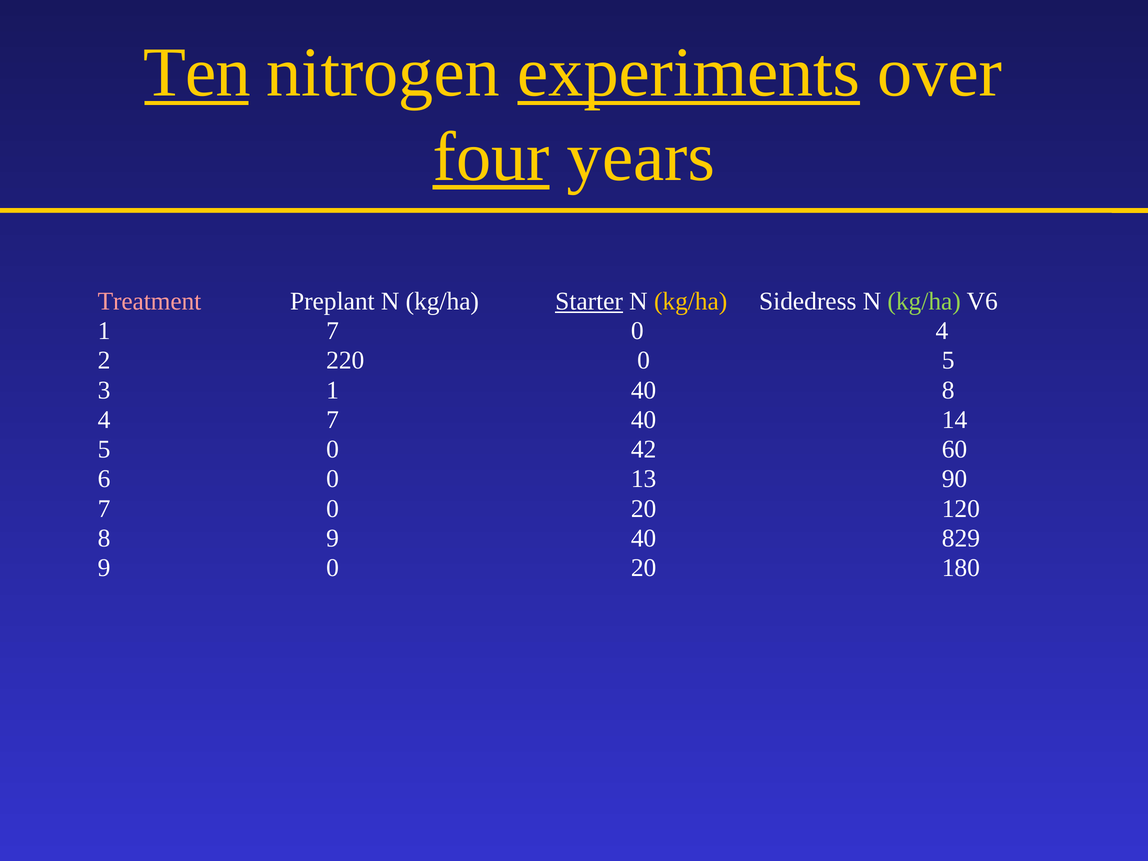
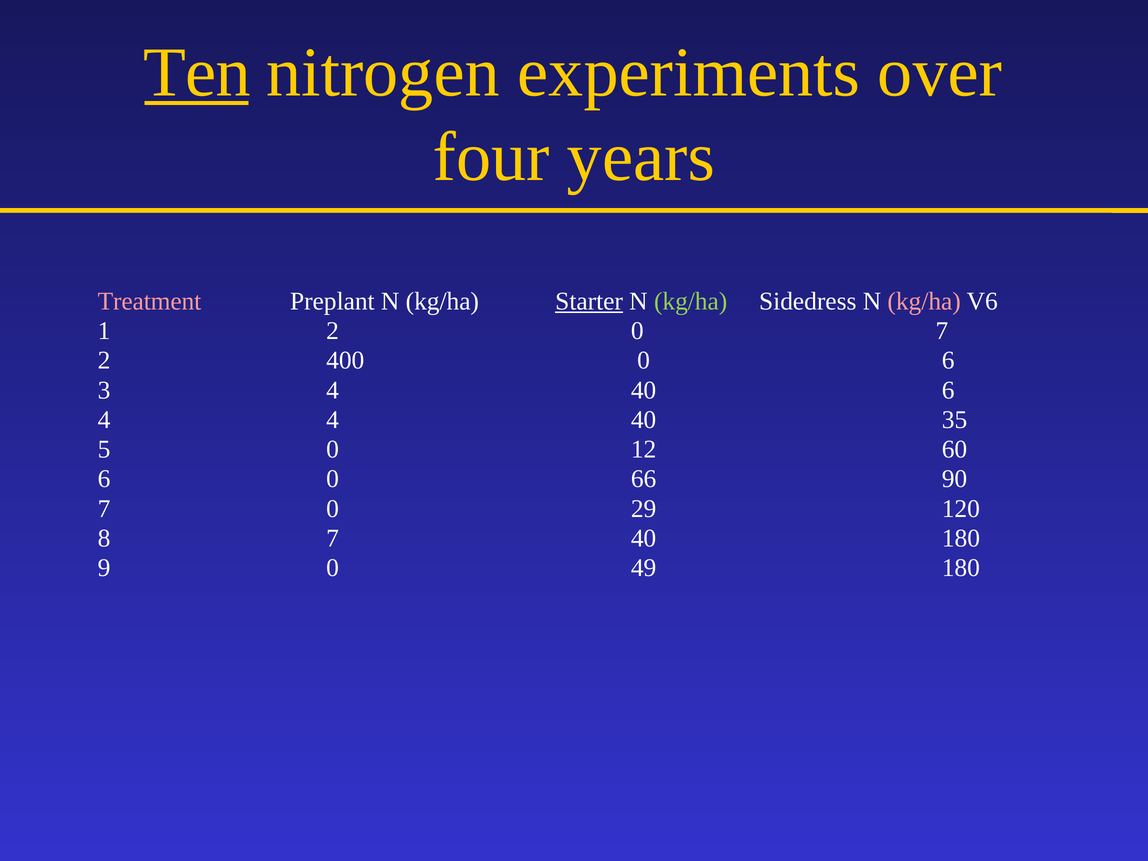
experiments underline: present -> none
four underline: present -> none
kg/ha at (691, 301) colour: yellow -> light green
kg/ha at (924, 301) colour: light green -> pink
1 7: 7 -> 2
0 4: 4 -> 7
220: 220 -> 400
0 5: 5 -> 6
3 1: 1 -> 4
40 8: 8 -> 6
4 7: 7 -> 4
14: 14 -> 35
42: 42 -> 12
13: 13 -> 66
7 0 20: 20 -> 29
8 9: 9 -> 7
40 829: 829 -> 180
9 0 20: 20 -> 49
